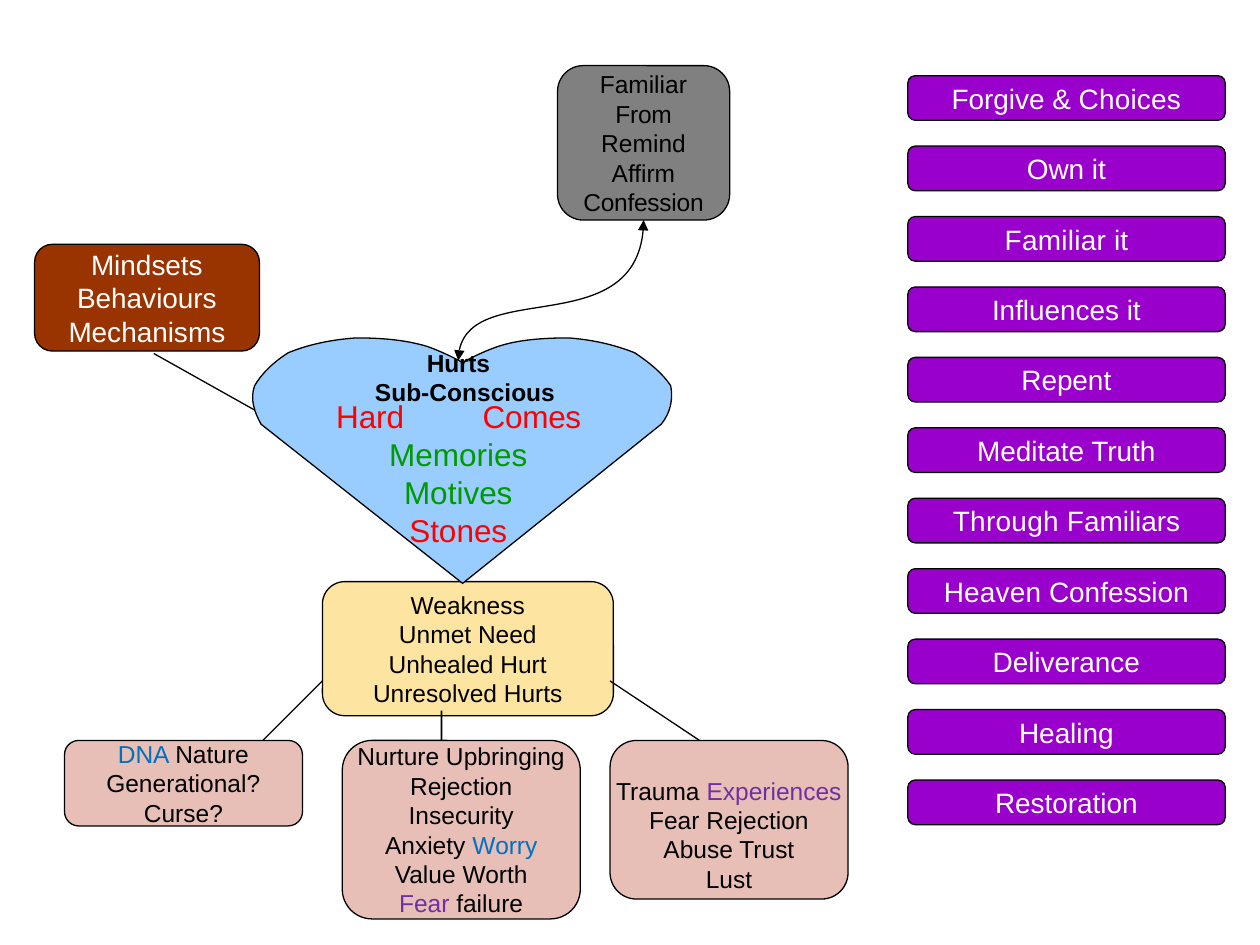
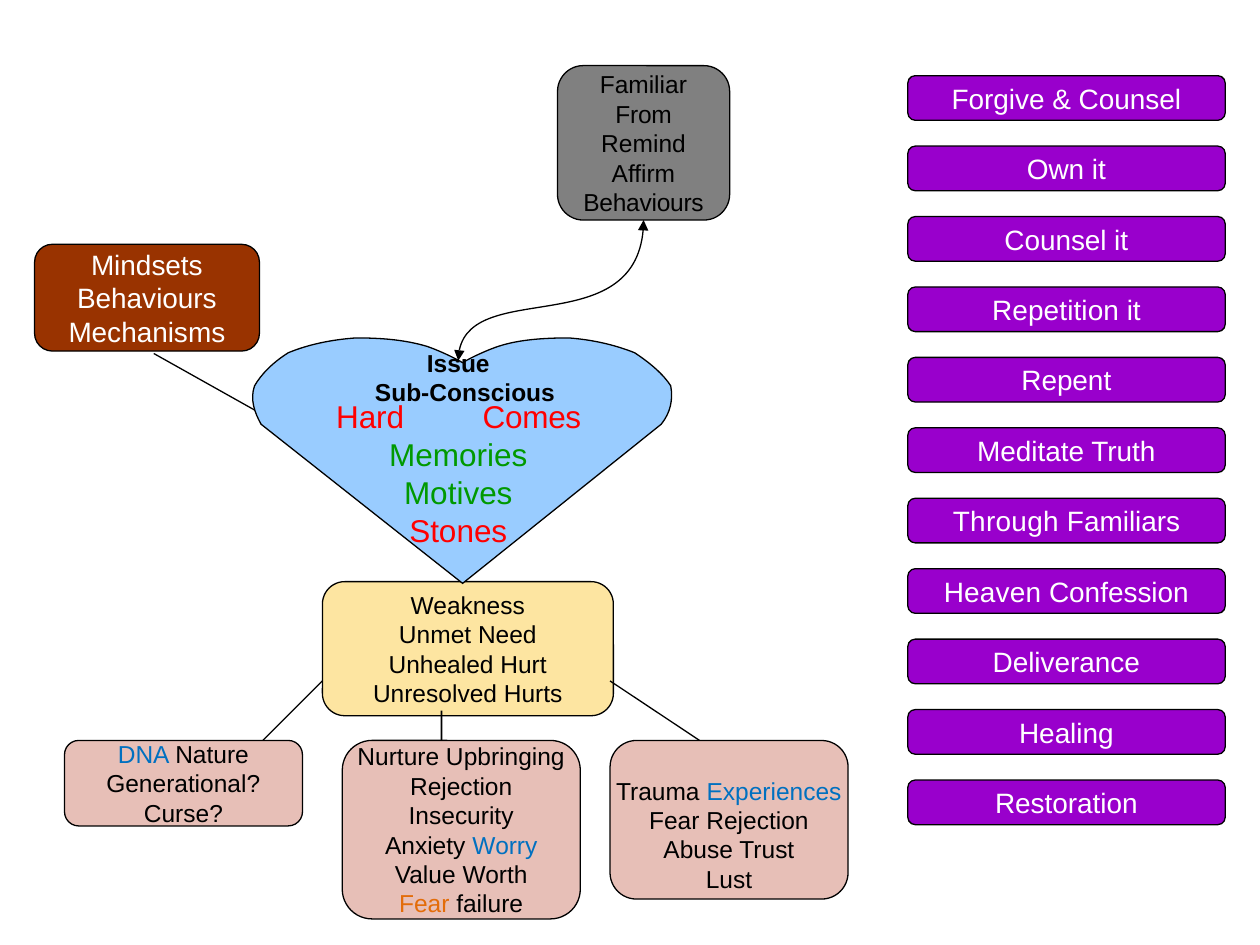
Choices at (1130, 100): Choices -> Counsel
Confession at (644, 203): Confession -> Behaviours
Familiar at (1055, 241): Familiar -> Counsel
Influences: Influences -> Repetition
Hurts at (458, 364): Hurts -> Issue
Experiences colour: purple -> blue
Fear at (424, 905) colour: purple -> orange
